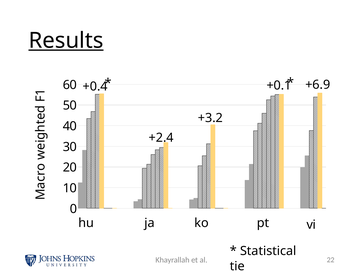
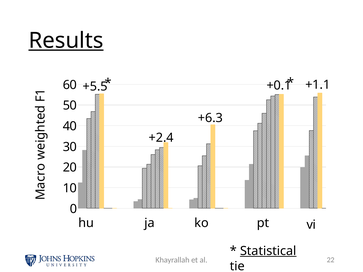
+6.9: +6.9 -> +1.1
+0.4: +0.4 -> +5.5
+3.2: +3.2 -> +6.3
Statistical underline: none -> present
